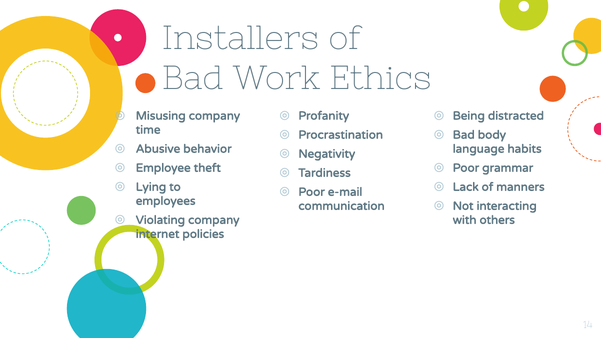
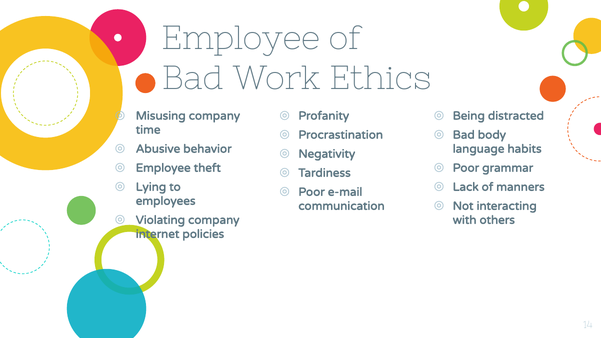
Installers at (241, 38): Installers -> Employee
